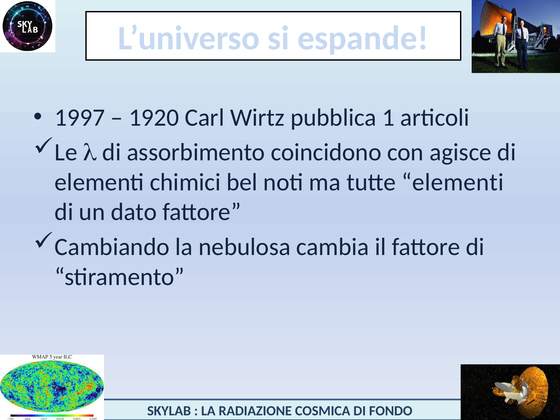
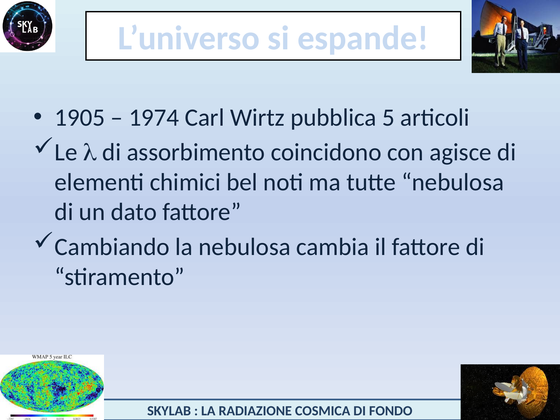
1997: 1997 -> 1905
1920: 1920 -> 1974
1: 1 -> 5
tutte elementi: elementi -> nebulosa
